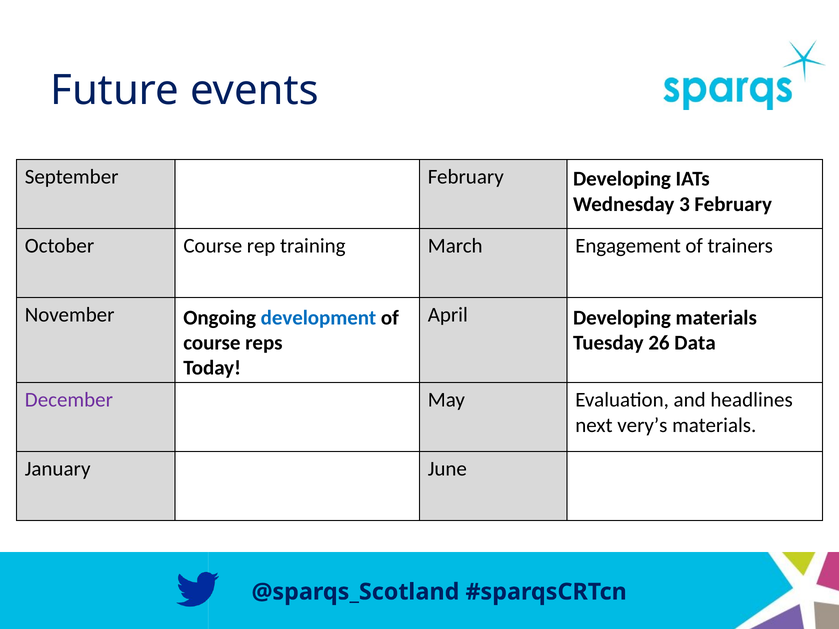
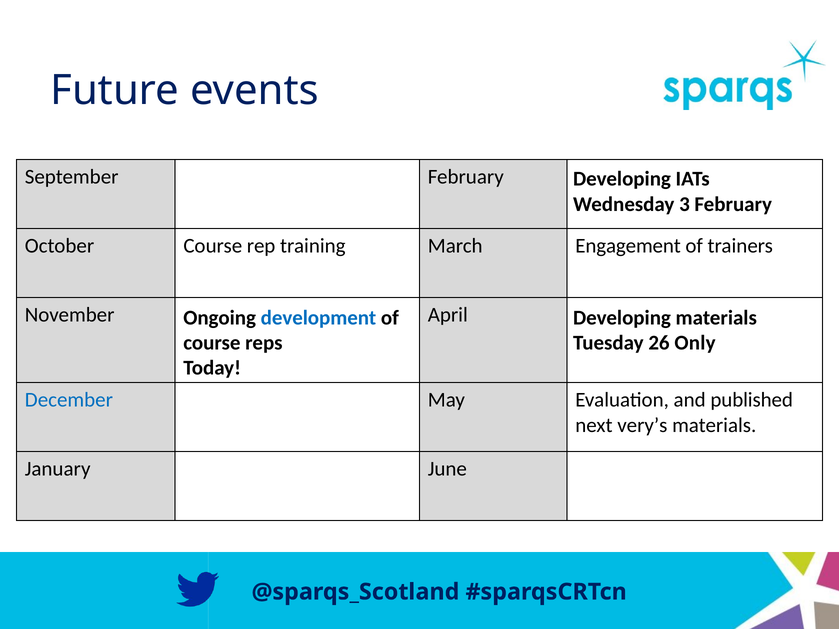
Data: Data -> Only
December colour: purple -> blue
headlines: headlines -> published
